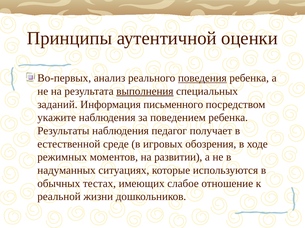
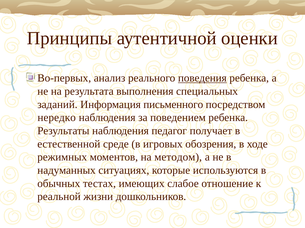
выполнения underline: present -> none
укажите: укажите -> нередко
развитии: развитии -> методом
